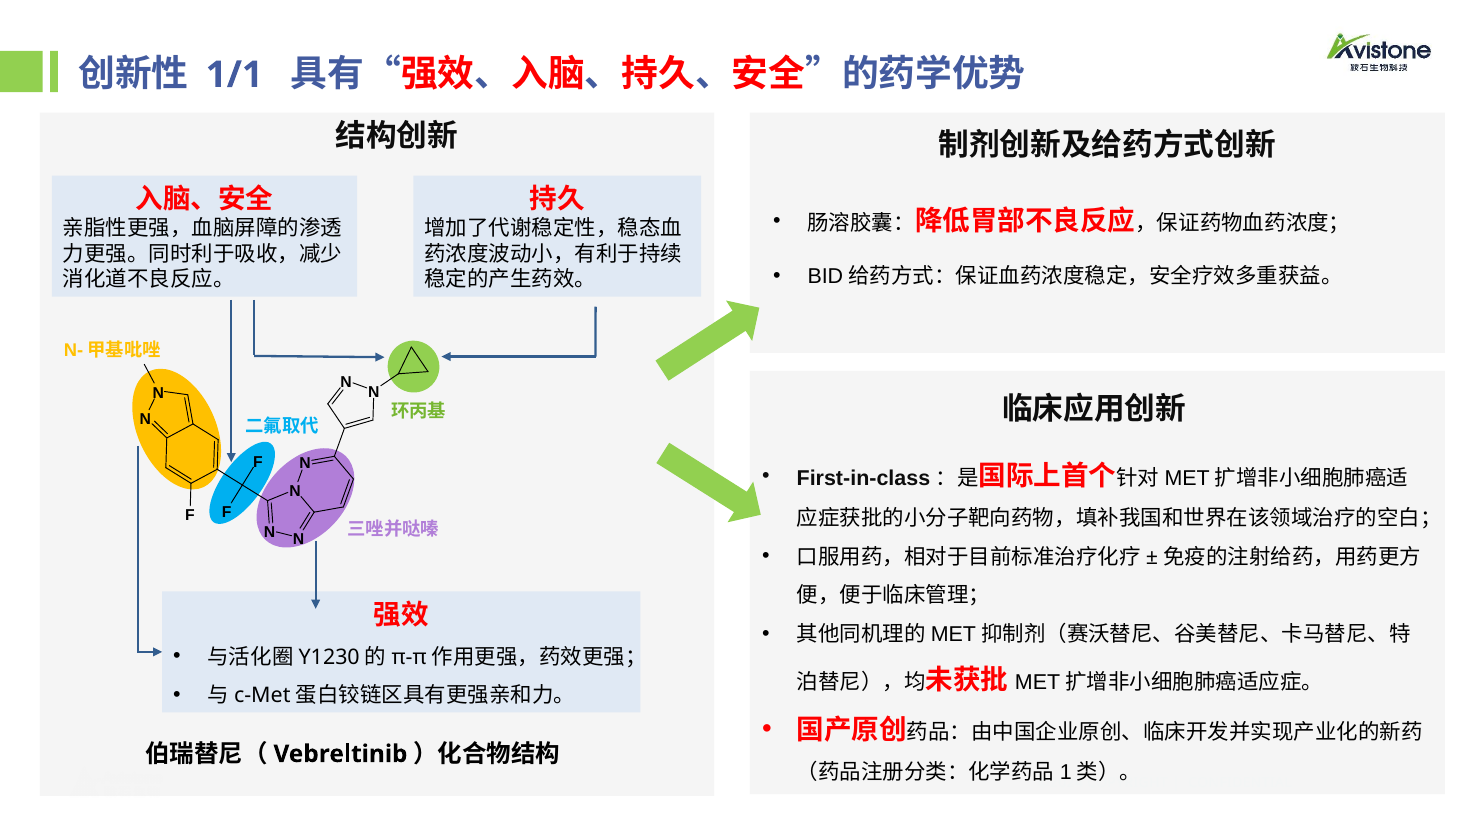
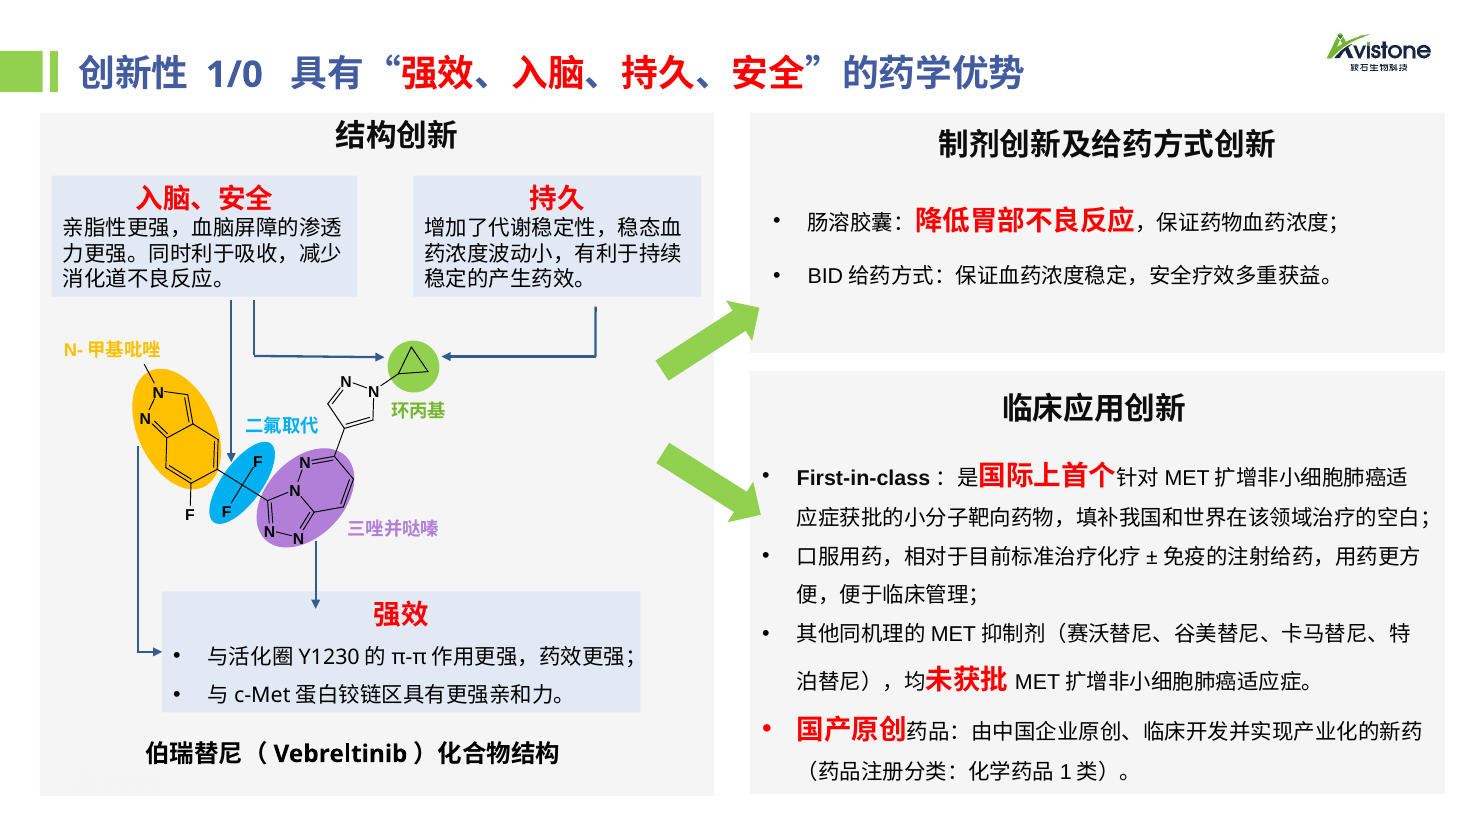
1/1: 1/1 -> 1/0
